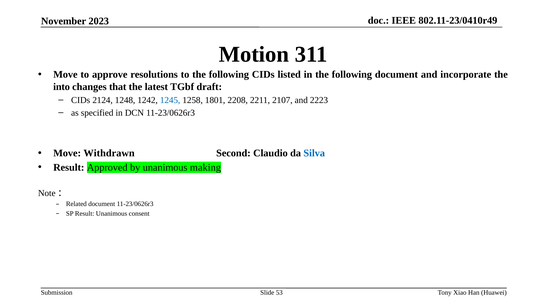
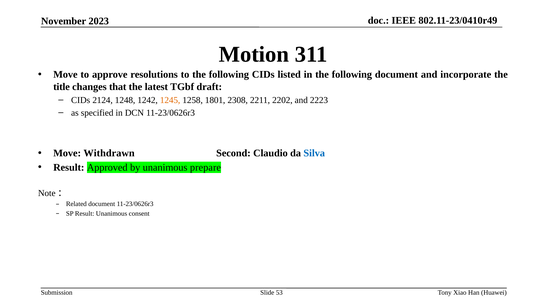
into: into -> title
1245 colour: blue -> orange
2208: 2208 -> 2308
2107: 2107 -> 2202
making: making -> prepare
